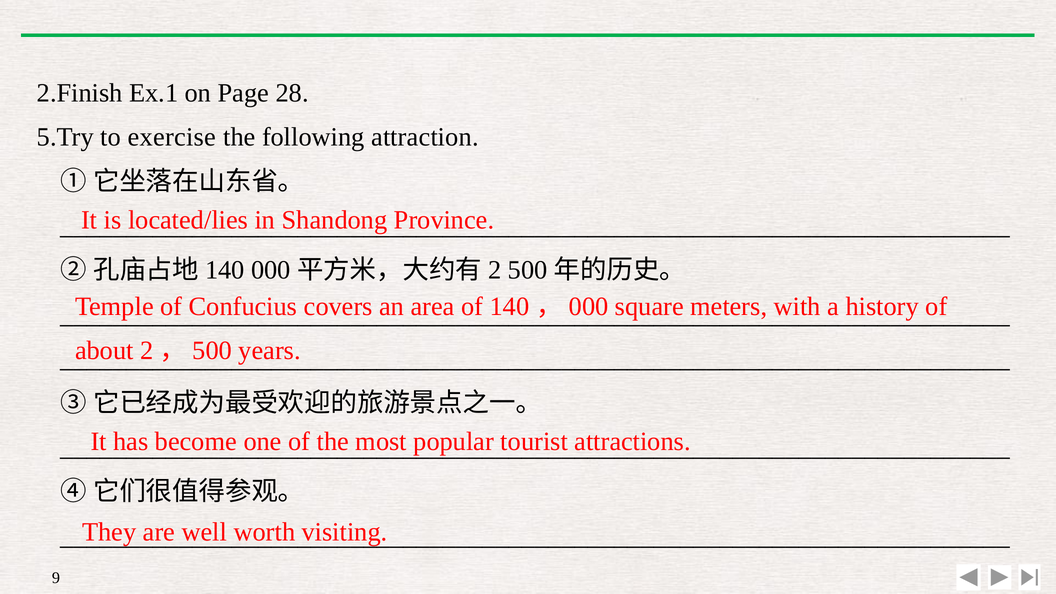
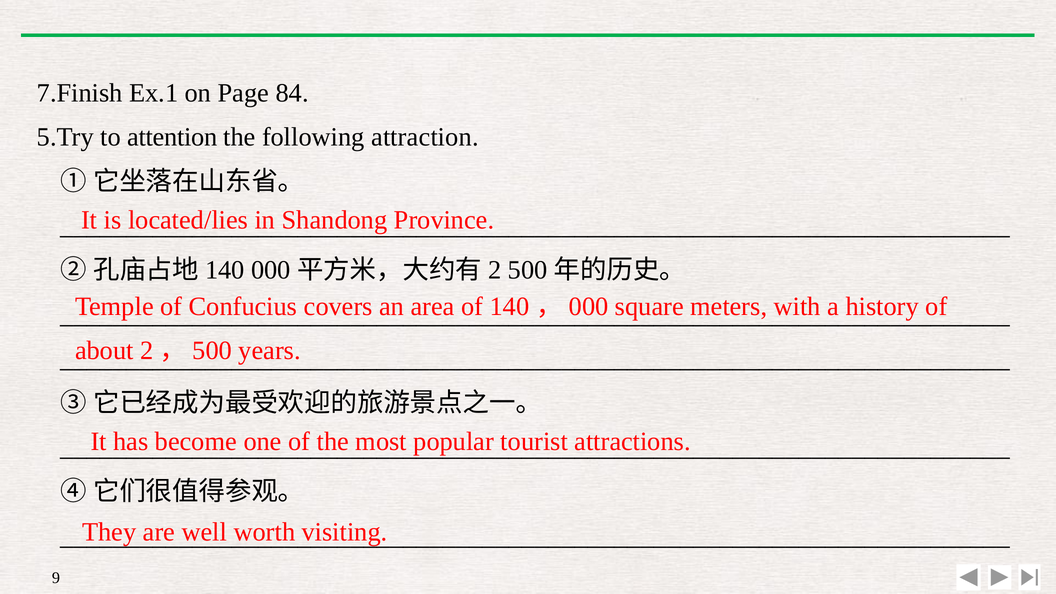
2.Finish: 2.Finish -> 7.Finish
28: 28 -> 84
exercise: exercise -> attention
